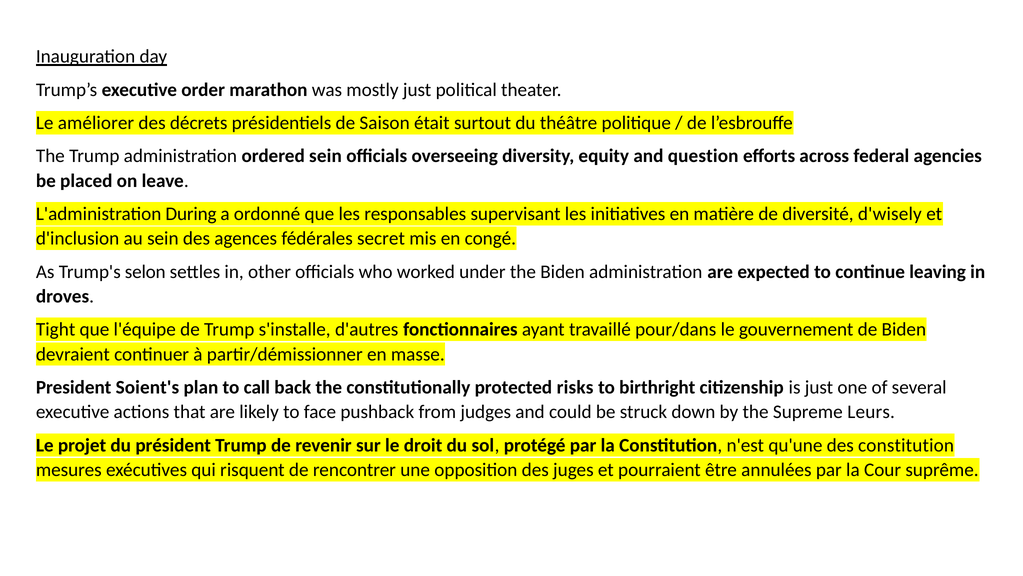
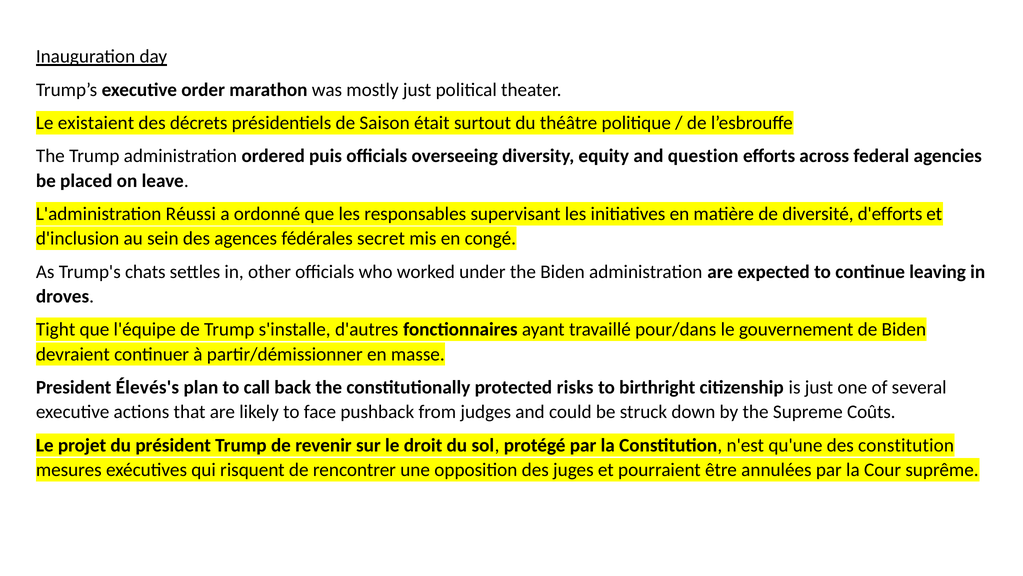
améliorer: améliorer -> existaient
ordered sein: sein -> puis
During: During -> Réussi
d'wisely: d'wisely -> d'efforts
selon: selon -> chats
Soient's: Soient's -> Élevés's
Leurs: Leurs -> Coûts
